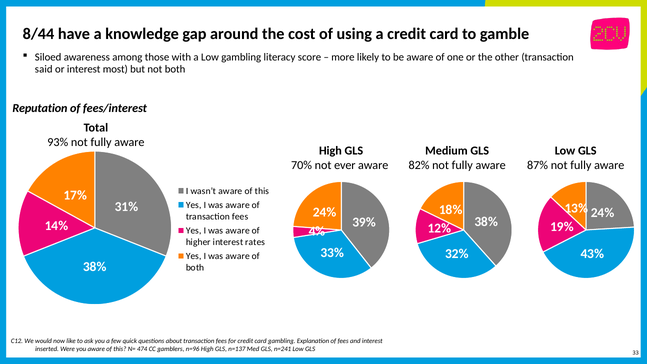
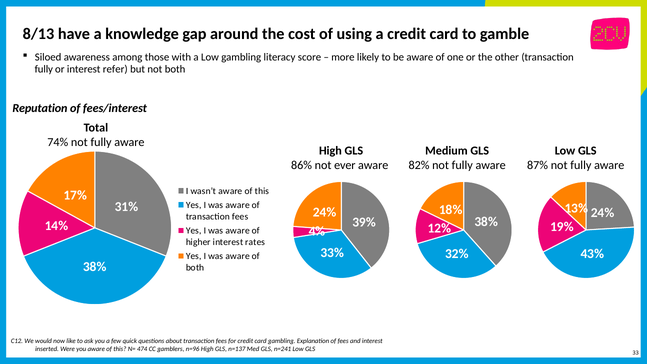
8/44: 8/44 -> 8/13
said at (44, 69): said -> fully
most: most -> refer
93%: 93% -> 74%
70%: 70% -> 86%
